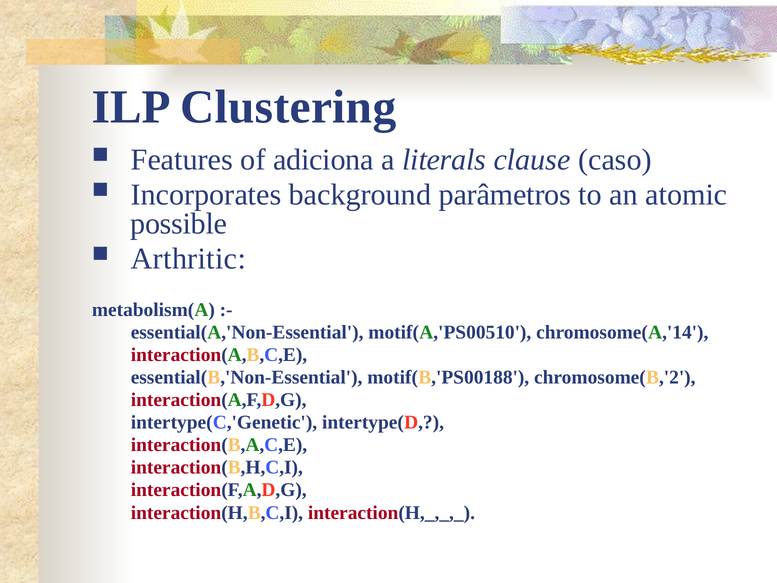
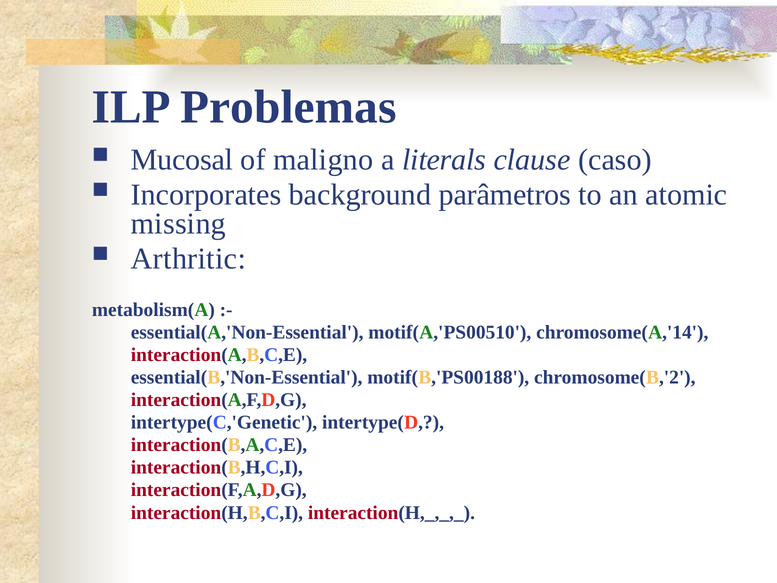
Clustering: Clustering -> Problemas
Features: Features -> Mucosal
adiciona: adiciona -> maligno
possible: possible -> missing
